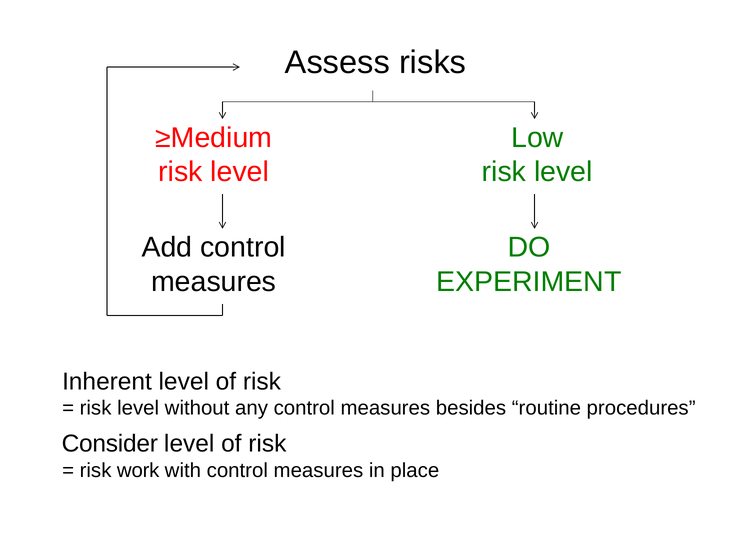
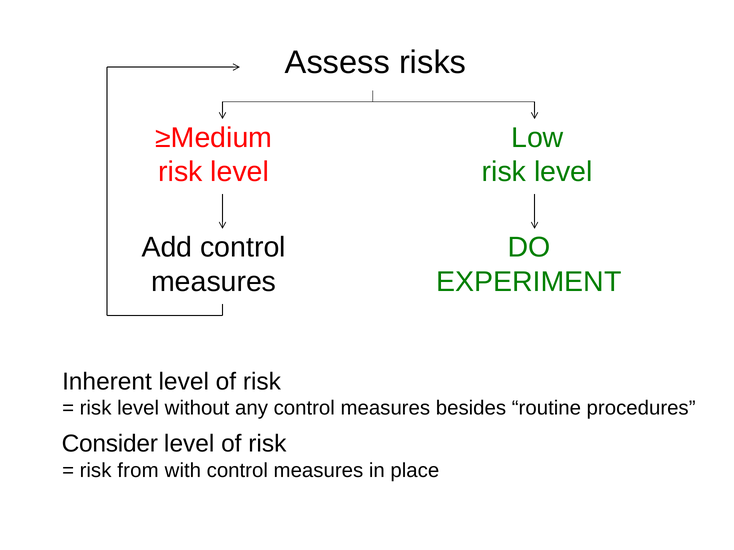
work: work -> from
